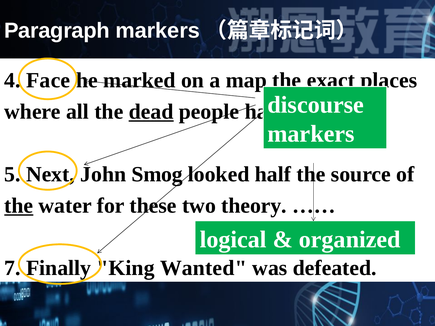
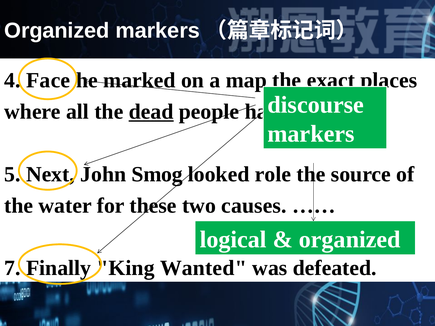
Paragraph at (57, 31): Paragraph -> Organized
half: half -> role
the at (19, 206) underline: present -> none
theory: theory -> causes
